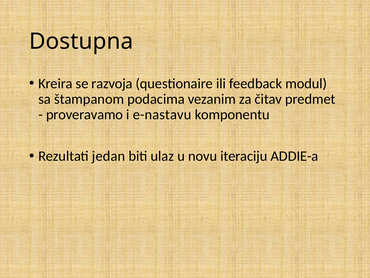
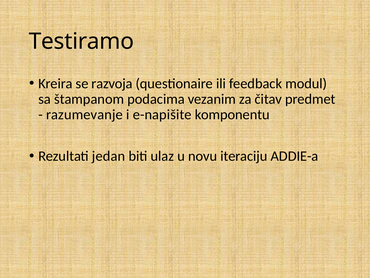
Dostupna: Dostupna -> Testiramo
proveravamo: proveravamo -> razumevanje
e-nastavu: e-nastavu -> e-napišite
